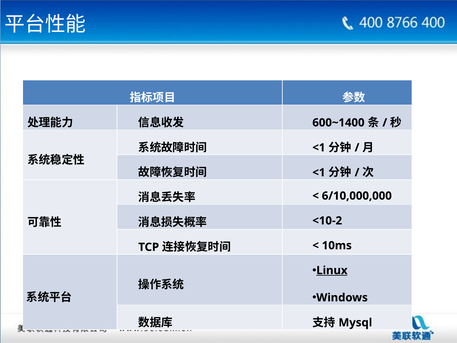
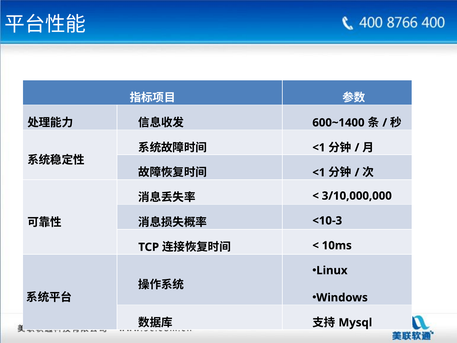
6/10,000,000: 6/10,000,000 -> 3/10,000,000
<10-2: <10-2 -> <10-3
Linux underline: present -> none
